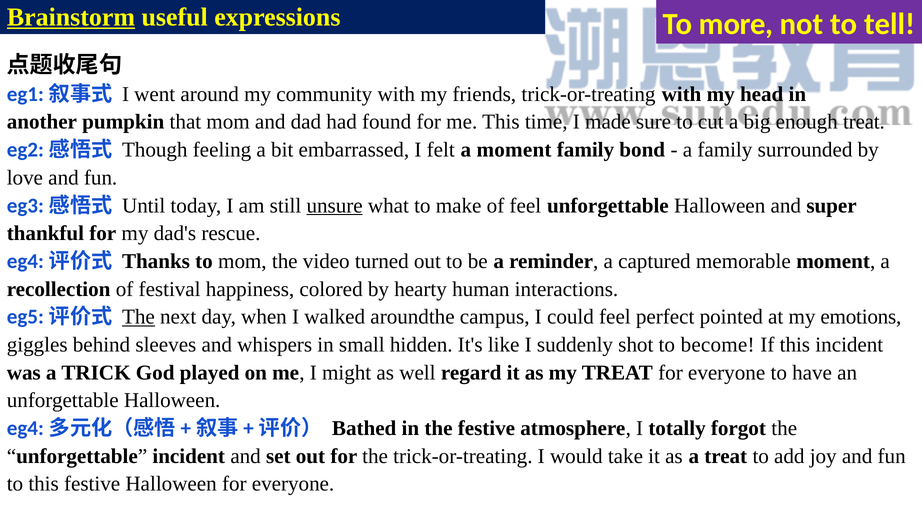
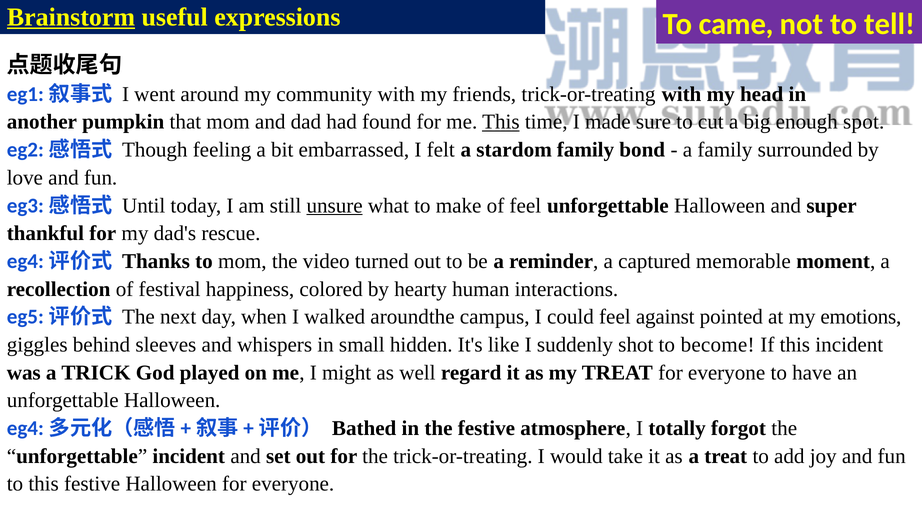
more: more -> came
This at (501, 122) underline: none -> present
enough treat: treat -> spot
a moment: moment -> stardom
The at (138, 317) underline: present -> none
perfect: perfect -> against
